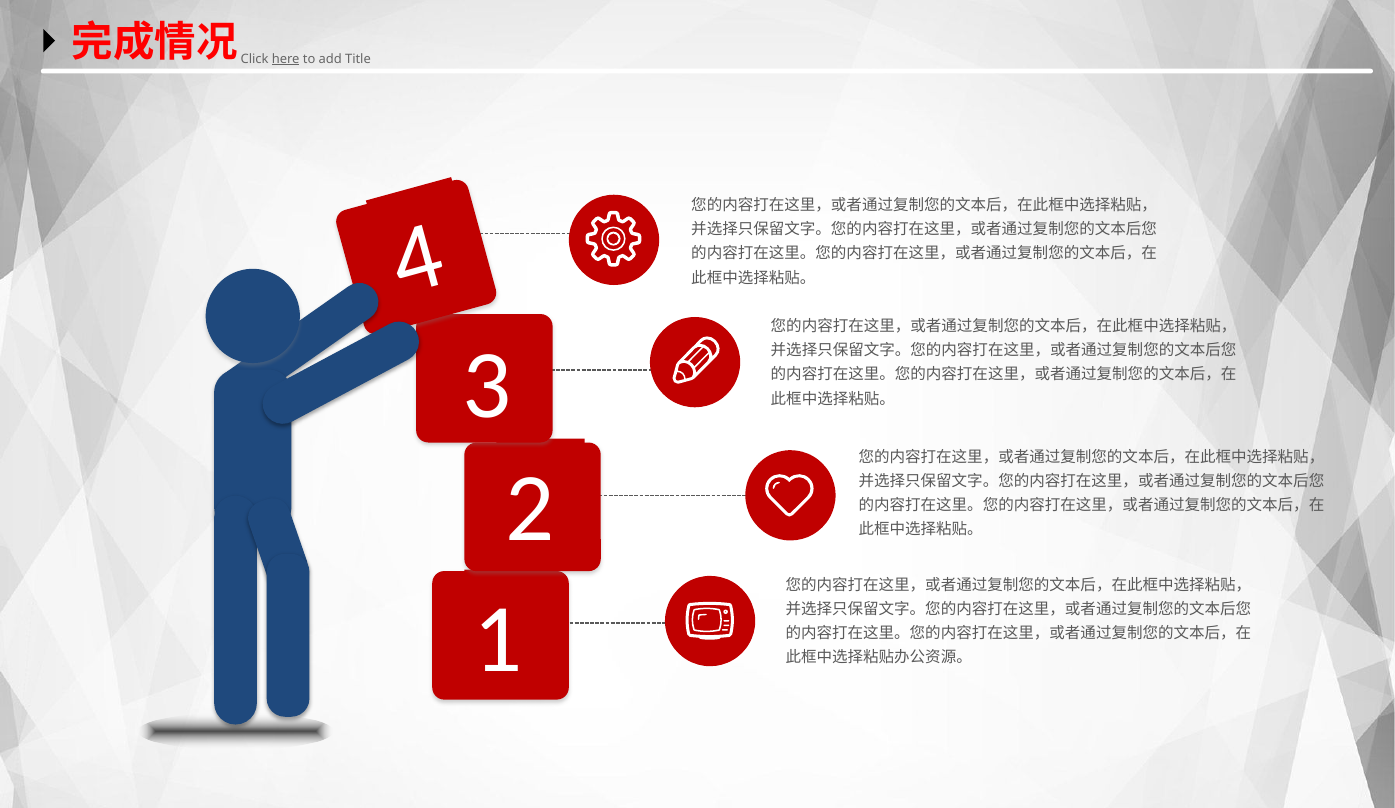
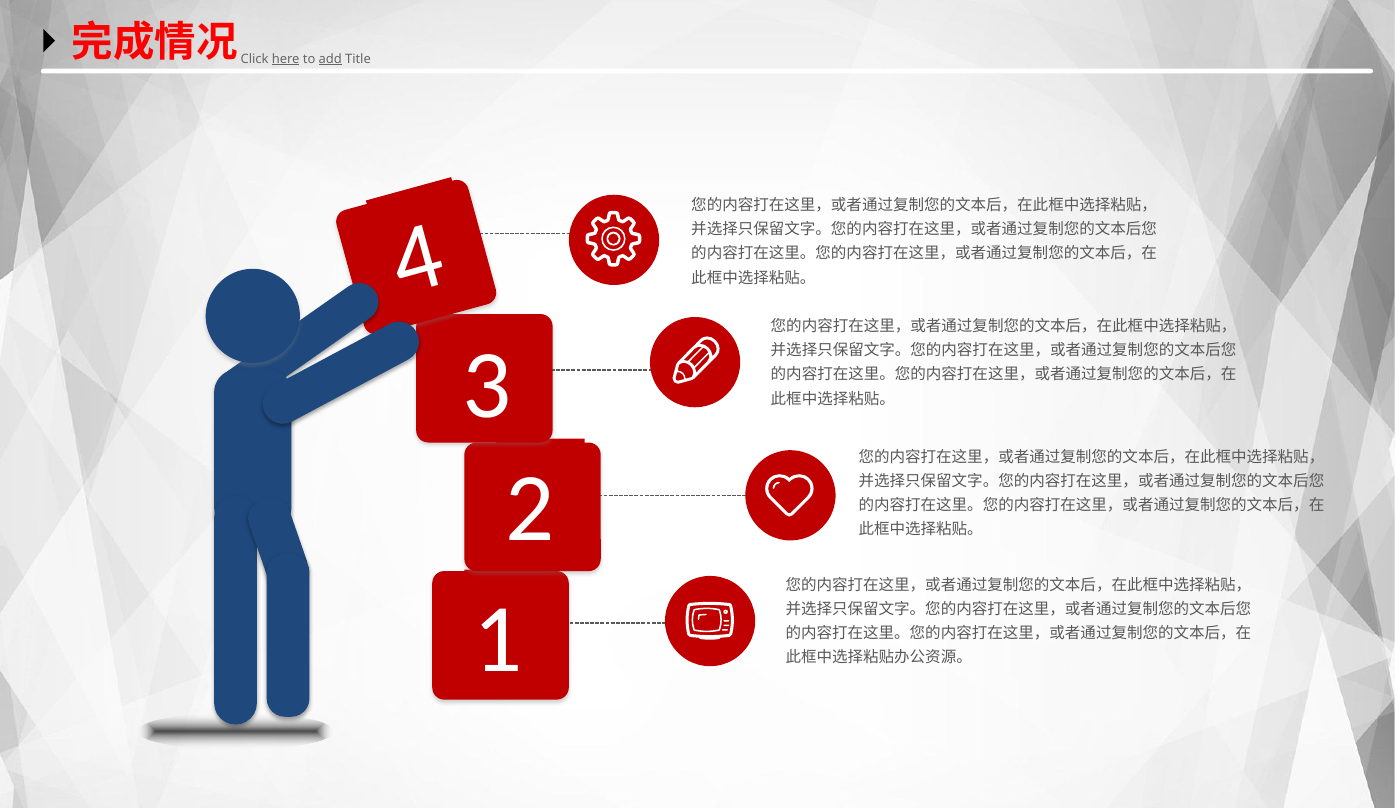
add underline: none -> present
